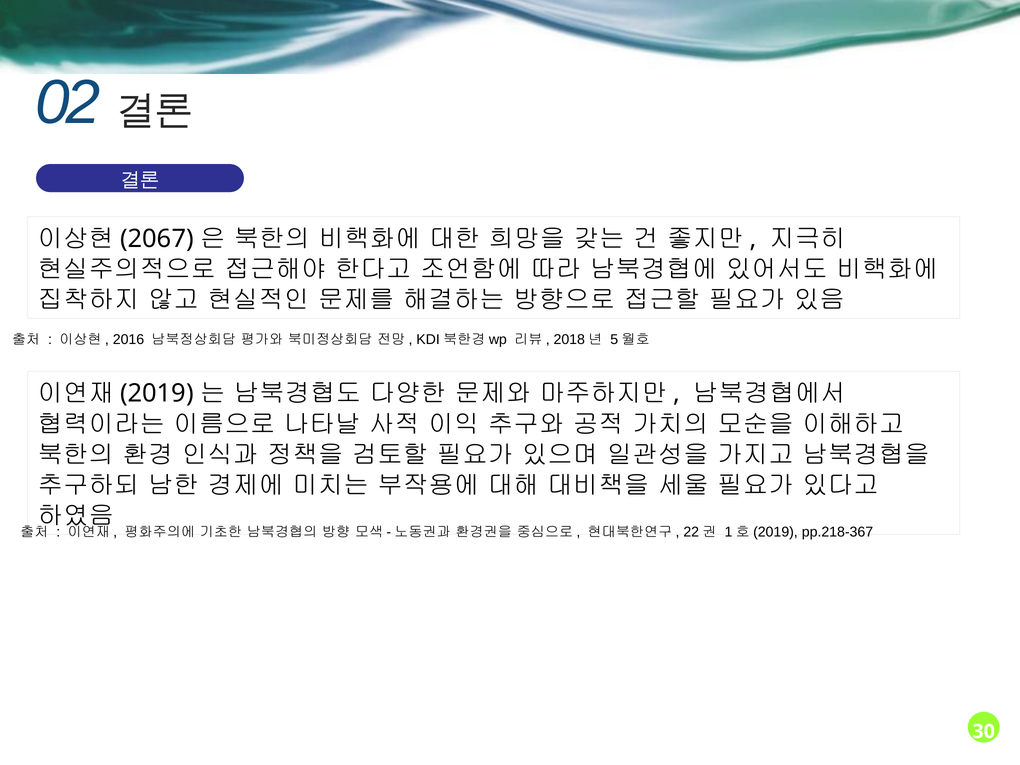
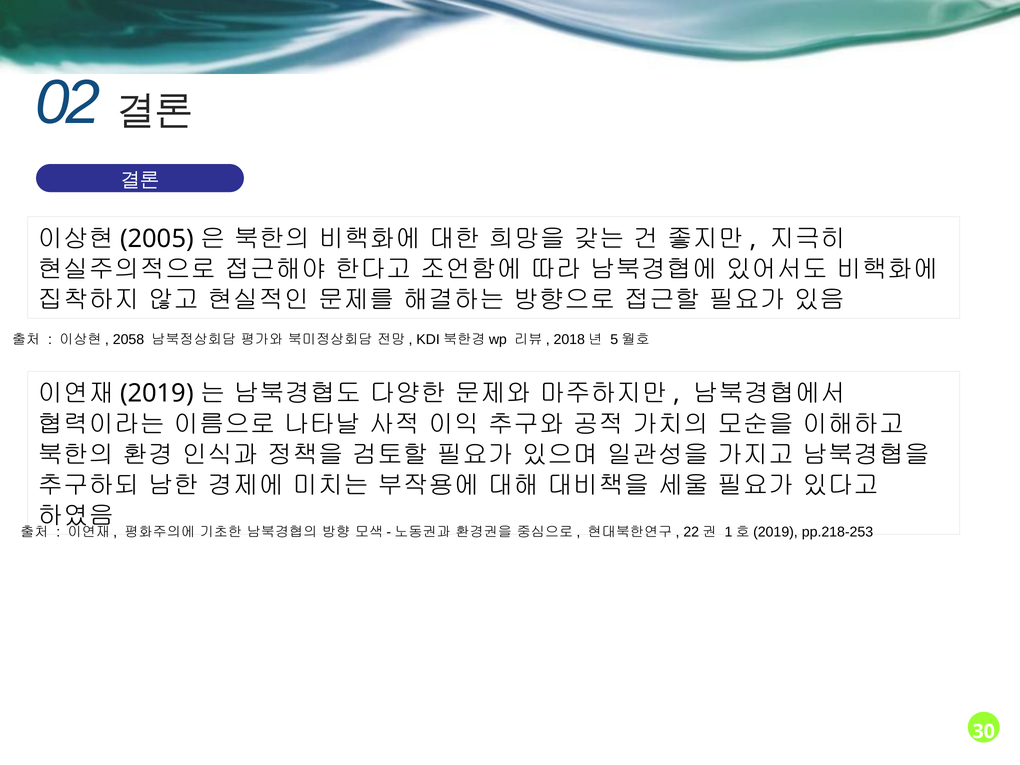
2067: 2067 -> 2005
2016: 2016 -> 2058
pp.218-367: pp.218-367 -> pp.218-253
